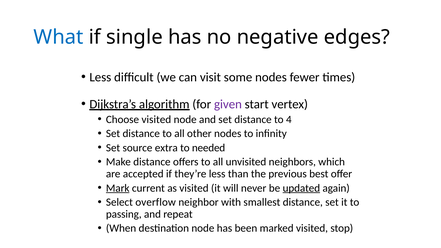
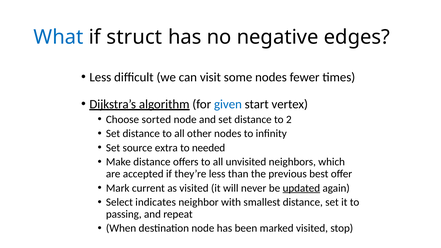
single: single -> struct
given colour: purple -> blue
Choose visited: visited -> sorted
4: 4 -> 2
Mark underline: present -> none
overflow: overflow -> indicates
